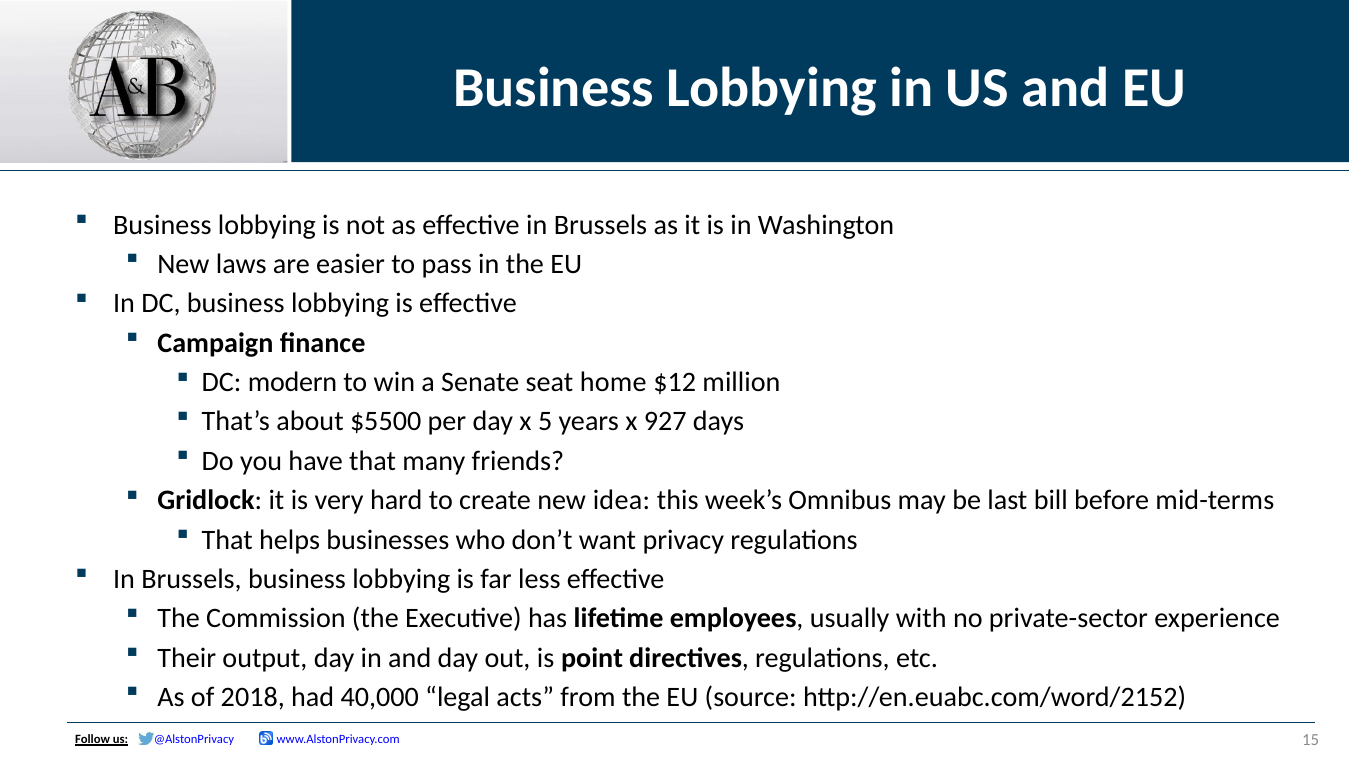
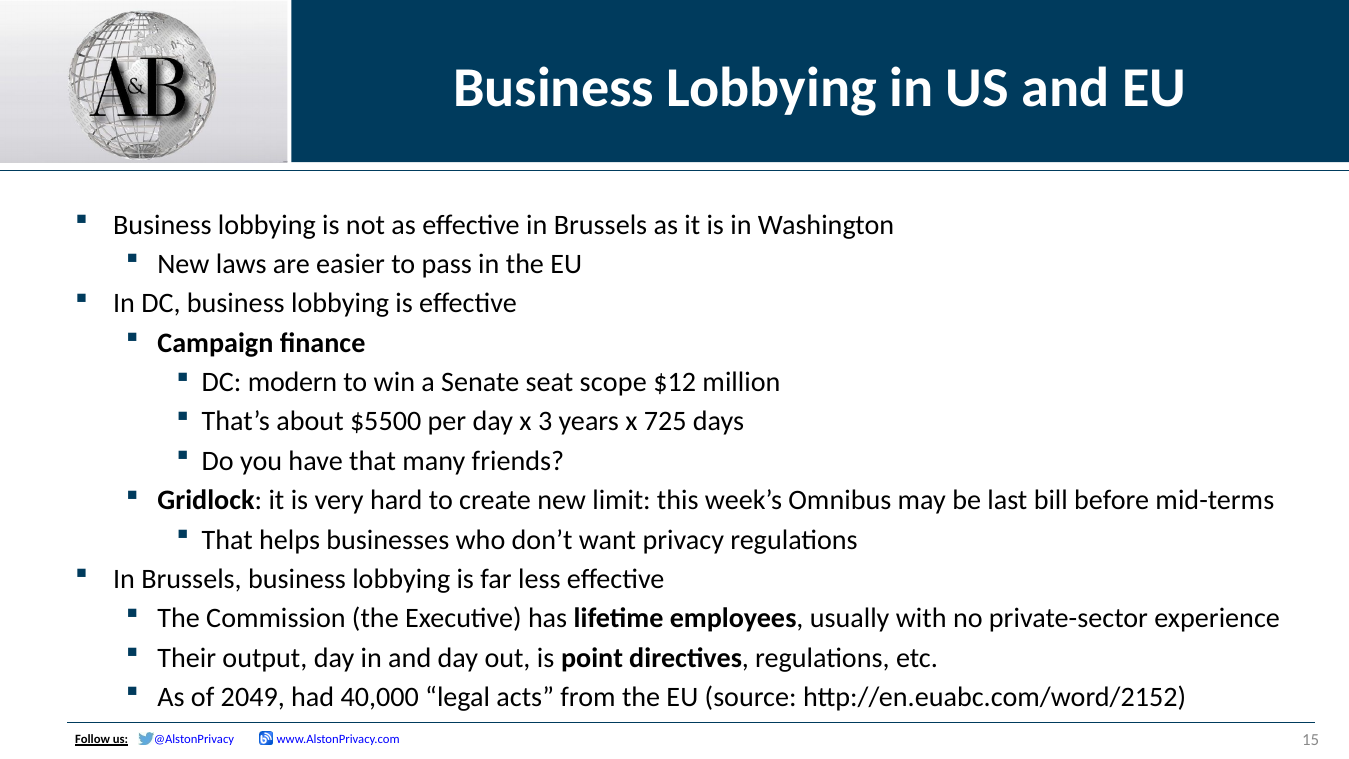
home: home -> scope
5: 5 -> 3
927: 927 -> 725
idea: idea -> limit
2018: 2018 -> 2049
